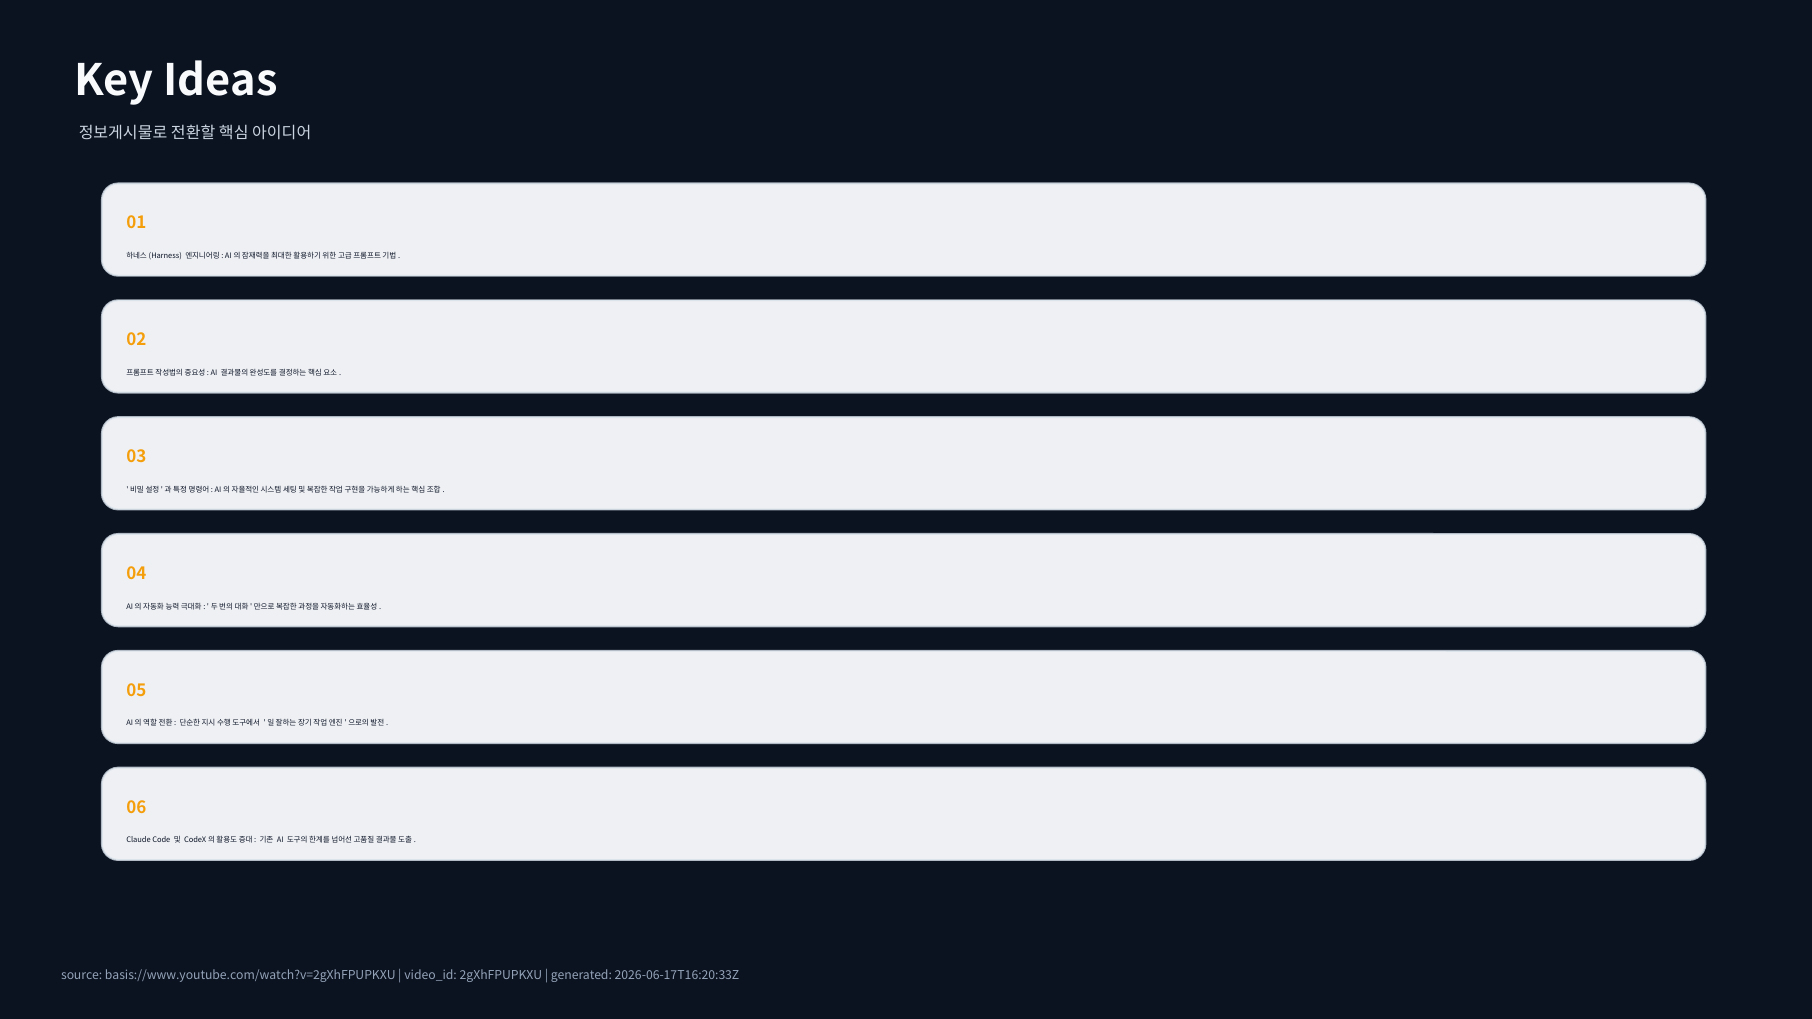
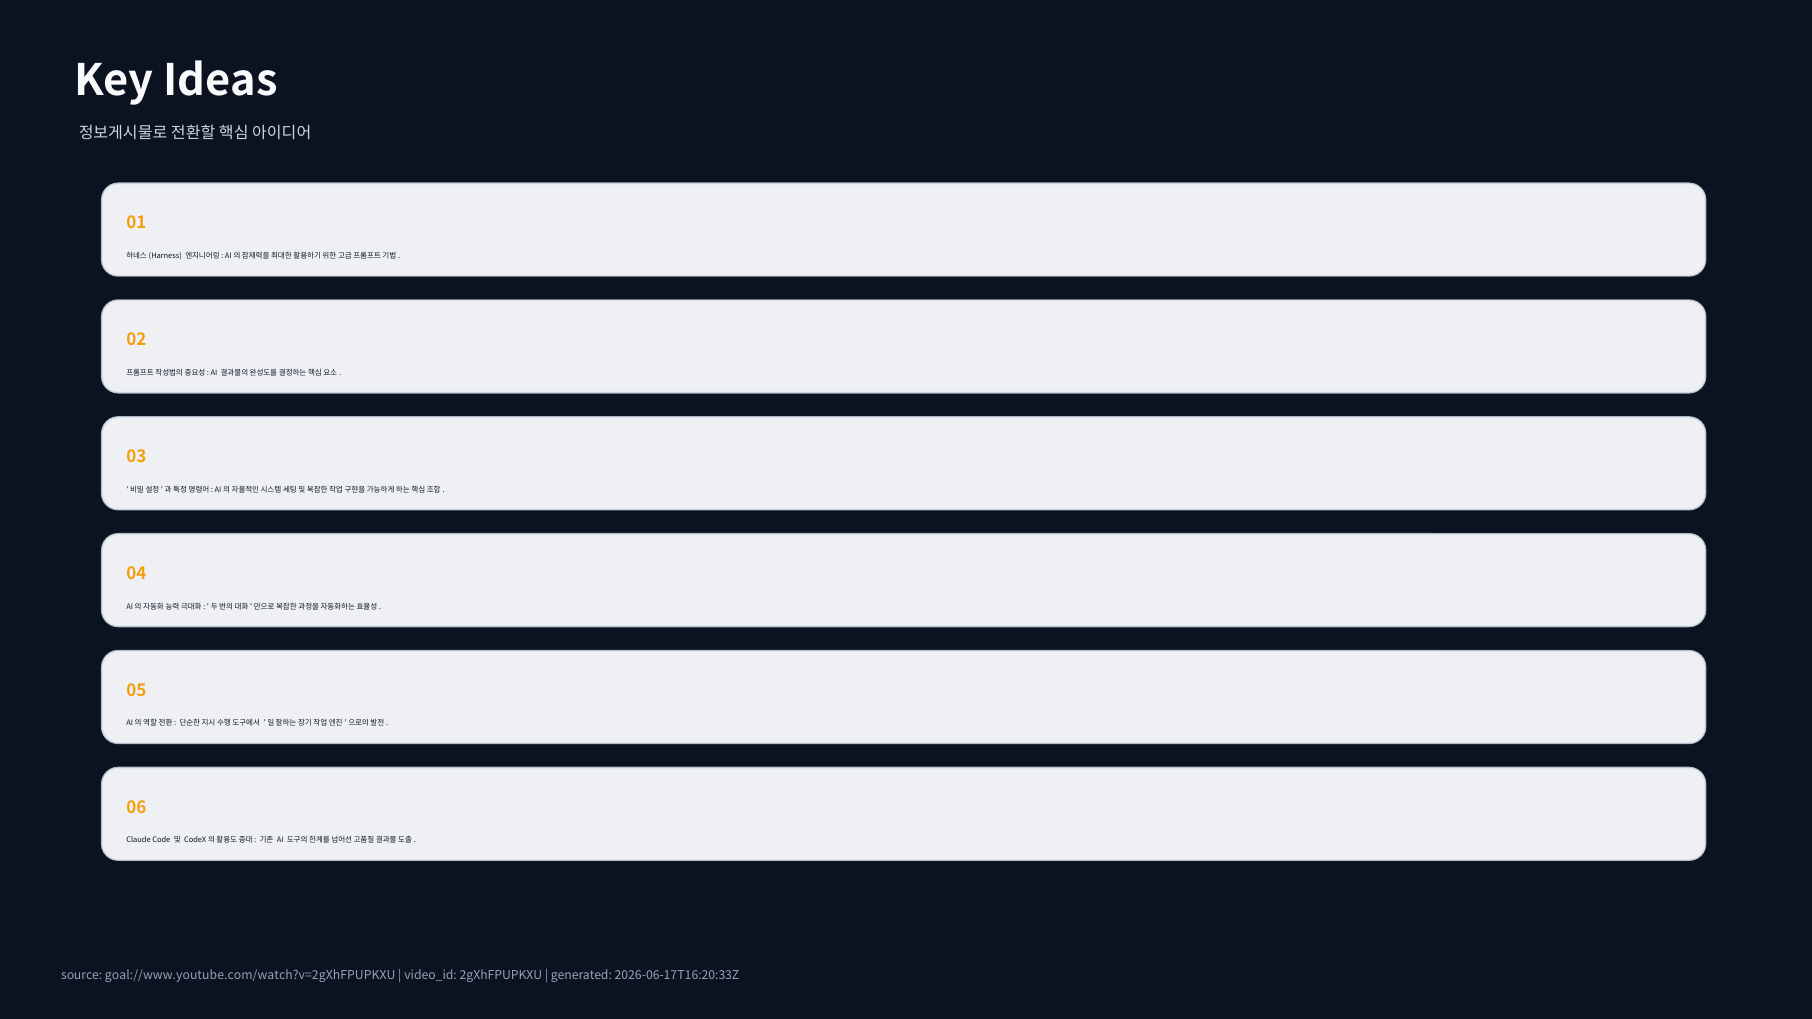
basis://www.youtube.com/watch?v=2gXhFPUPKXU: basis://www.youtube.com/watch?v=2gXhFPUPKXU -> goal://www.youtube.com/watch?v=2gXhFPUPKXU
